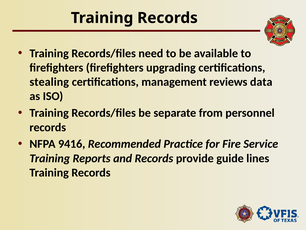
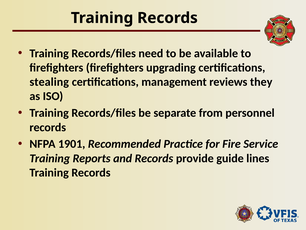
data: data -> they
9416: 9416 -> 1901
